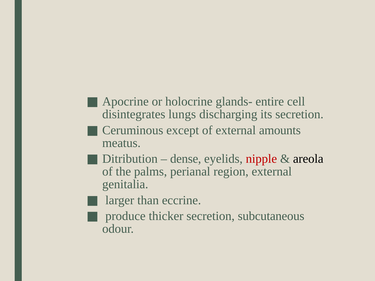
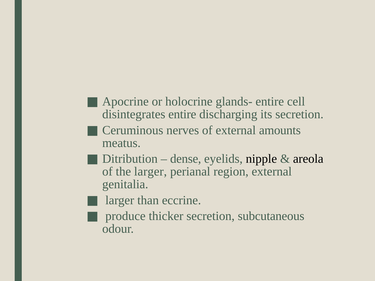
disintegrates lungs: lungs -> entire
except: except -> nerves
nipple colour: red -> black
the palms: palms -> larger
